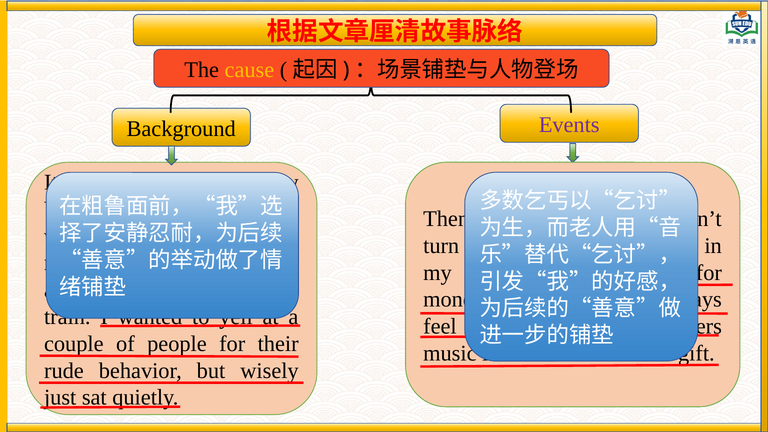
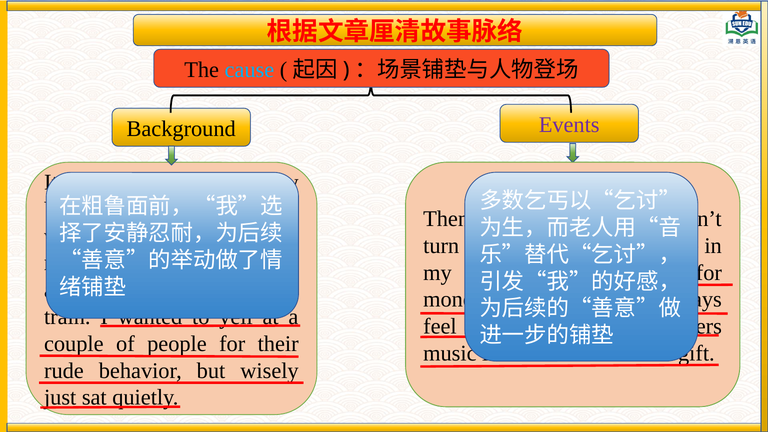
cause colour: yellow -> light blue
